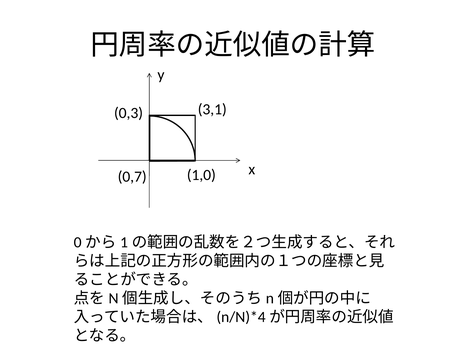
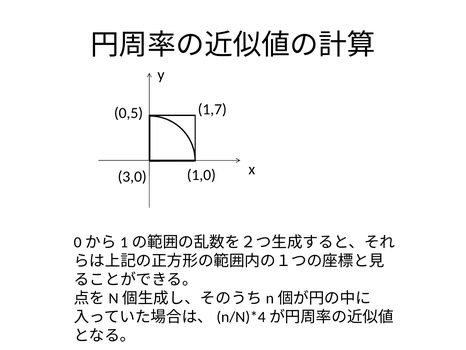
3,1: 3,1 -> 1,7
0,3: 0,3 -> 0,5
0,7: 0,7 -> 3,0
